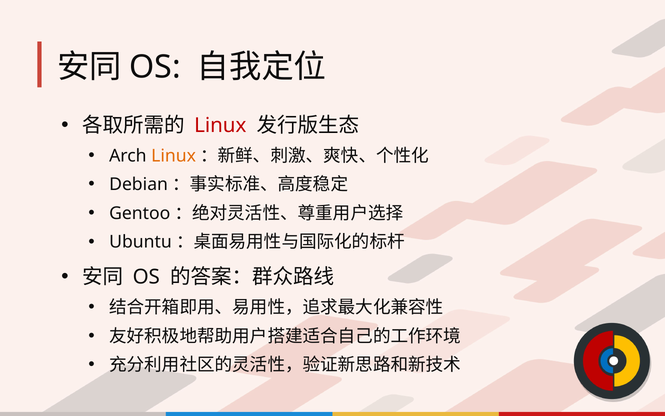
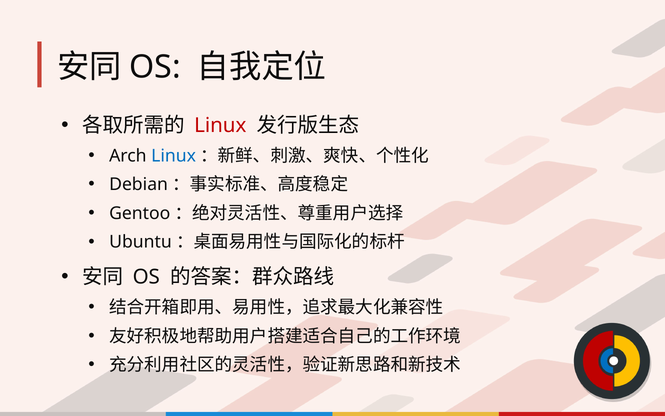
Linux at (174, 156) colour: orange -> blue
